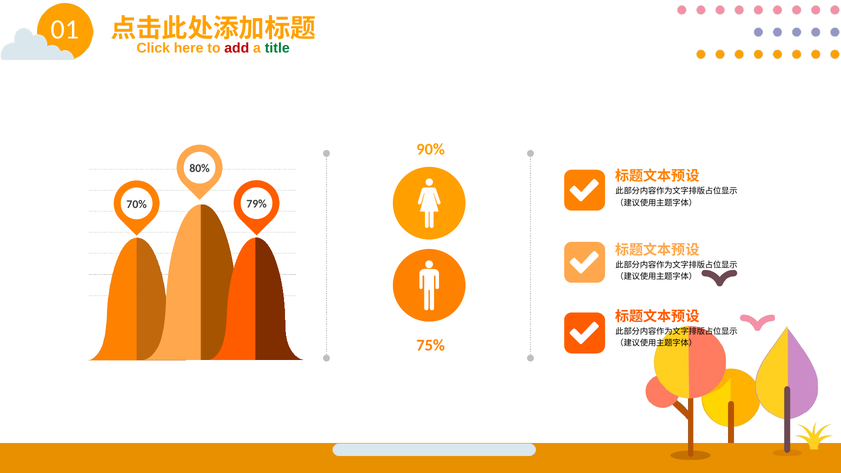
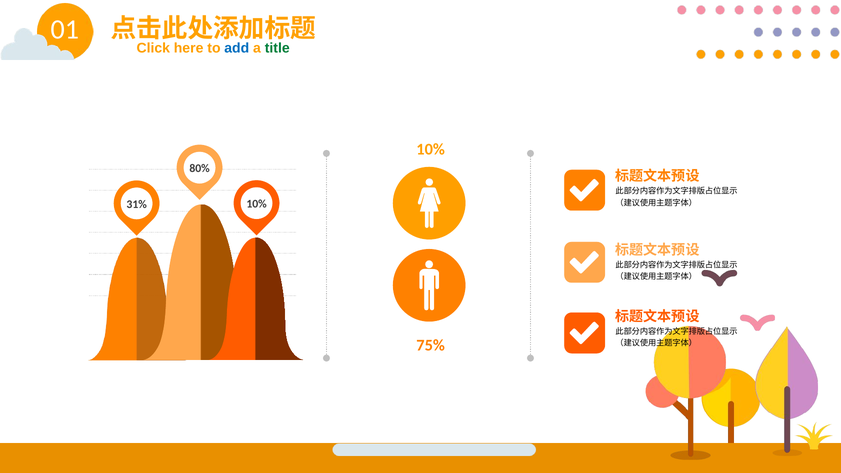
add colour: red -> blue
90% at (431, 150): 90% -> 10%
79% at (257, 204): 79% -> 10%
70%: 70% -> 31%
